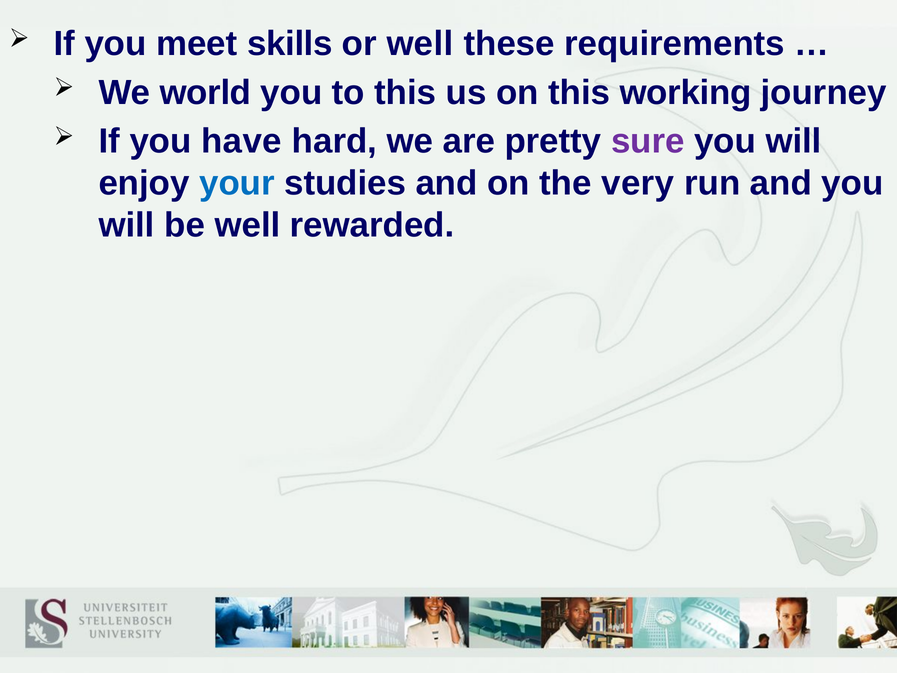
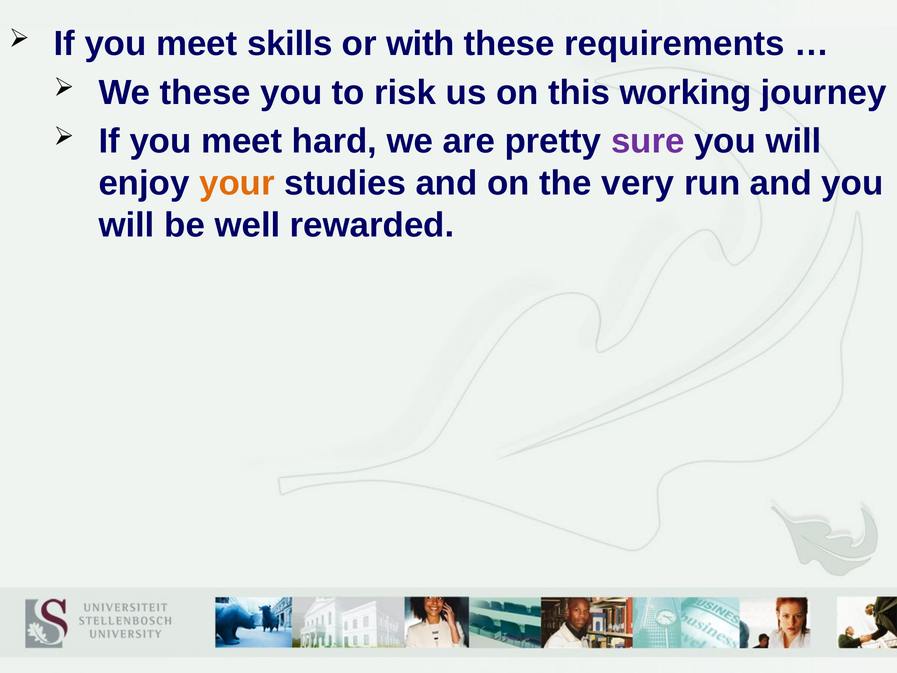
or well: well -> with
We world: world -> these
to this: this -> risk
have at (242, 141): have -> meet
your colour: blue -> orange
